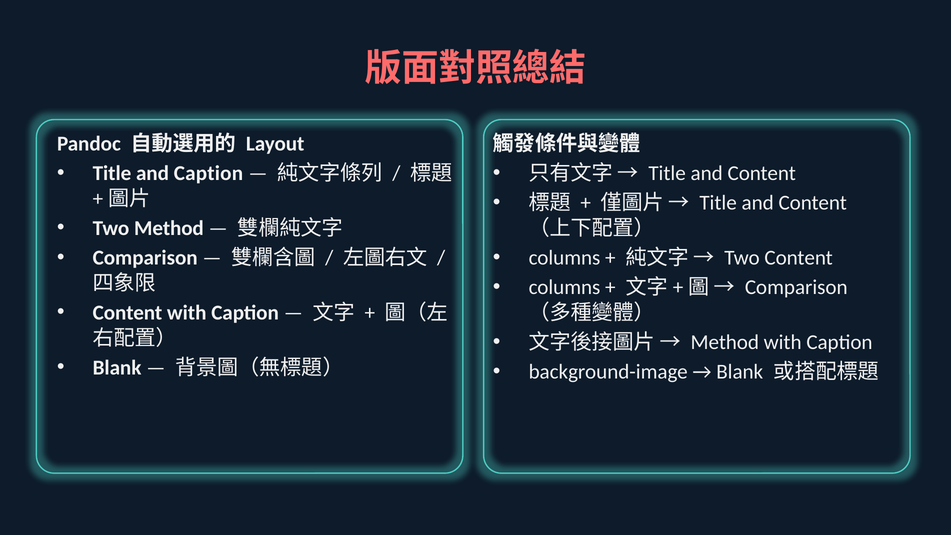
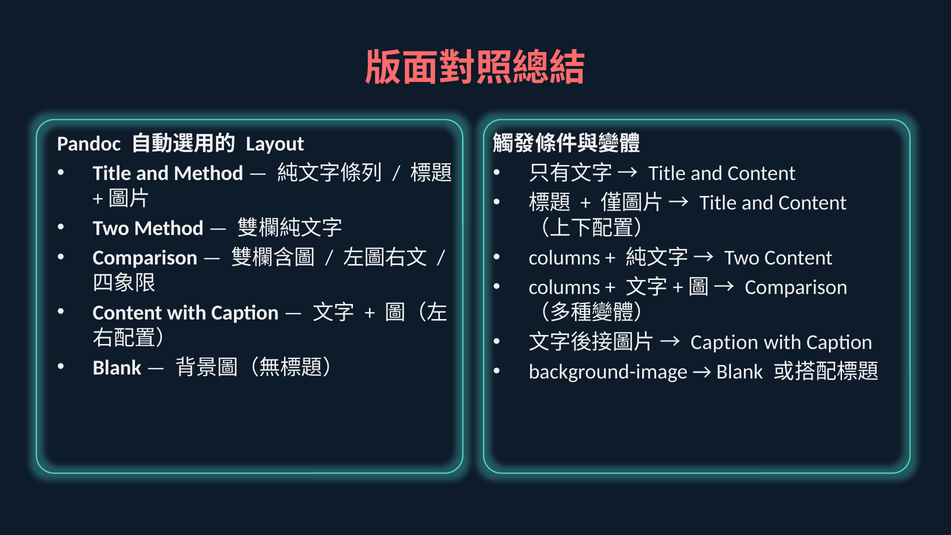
and Caption: Caption -> Method
Method at (725, 342): Method -> Caption
